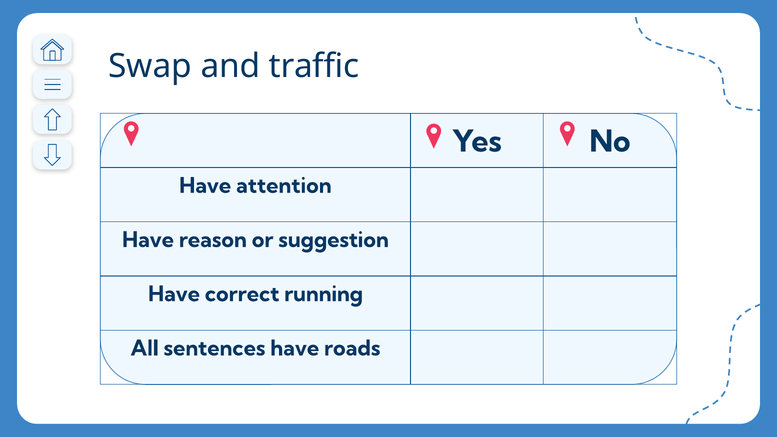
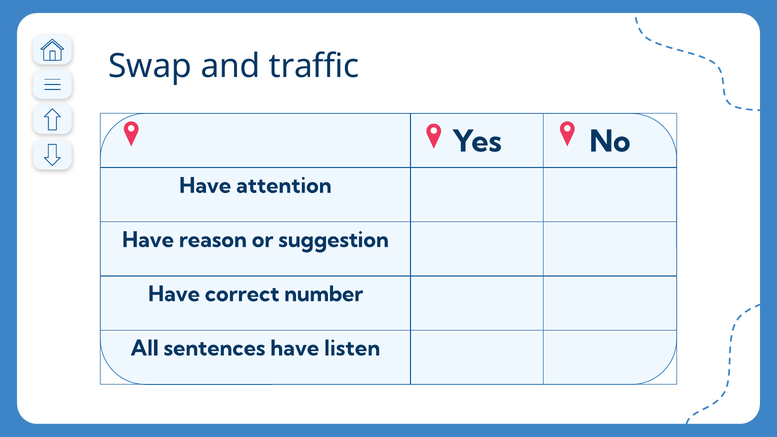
running: running -> number
roads: roads -> listen
